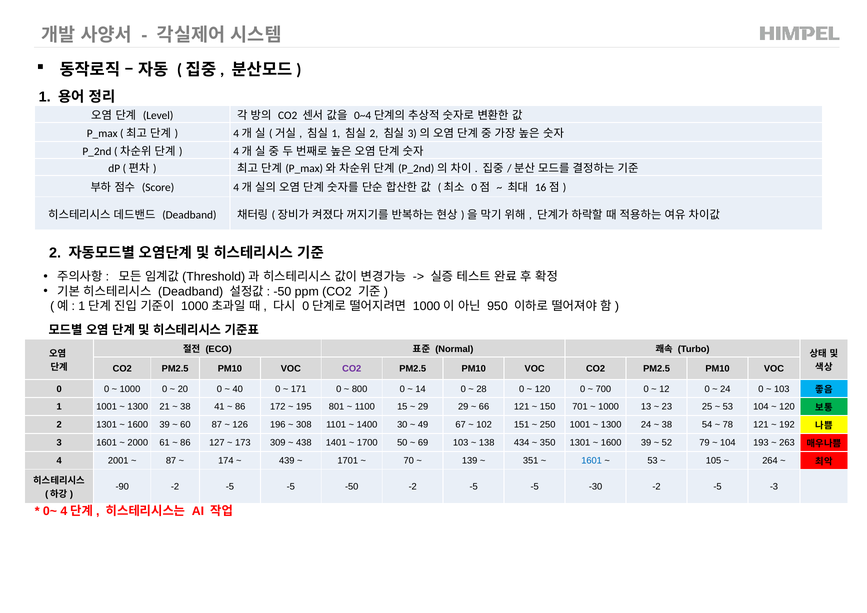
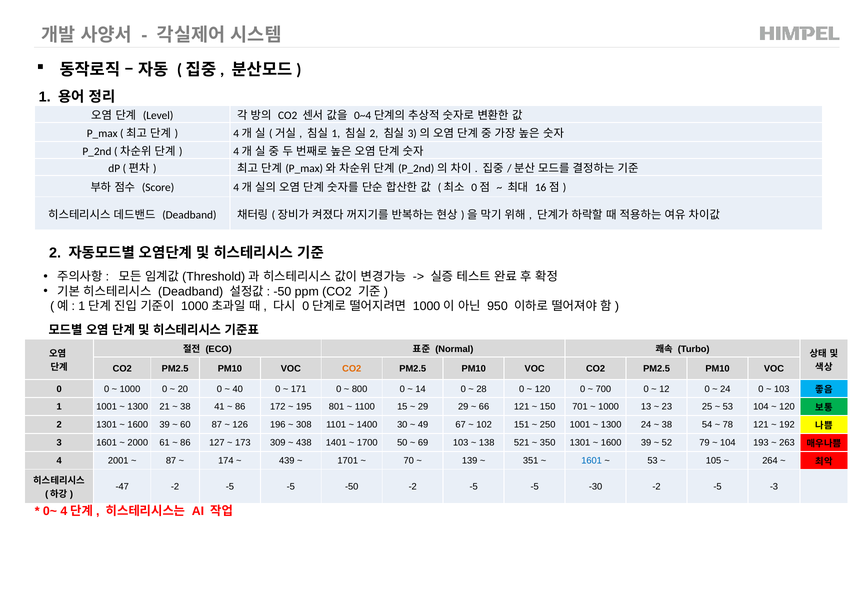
CO2 at (352, 369) colour: purple -> orange
434: 434 -> 521
-90: -90 -> -47
